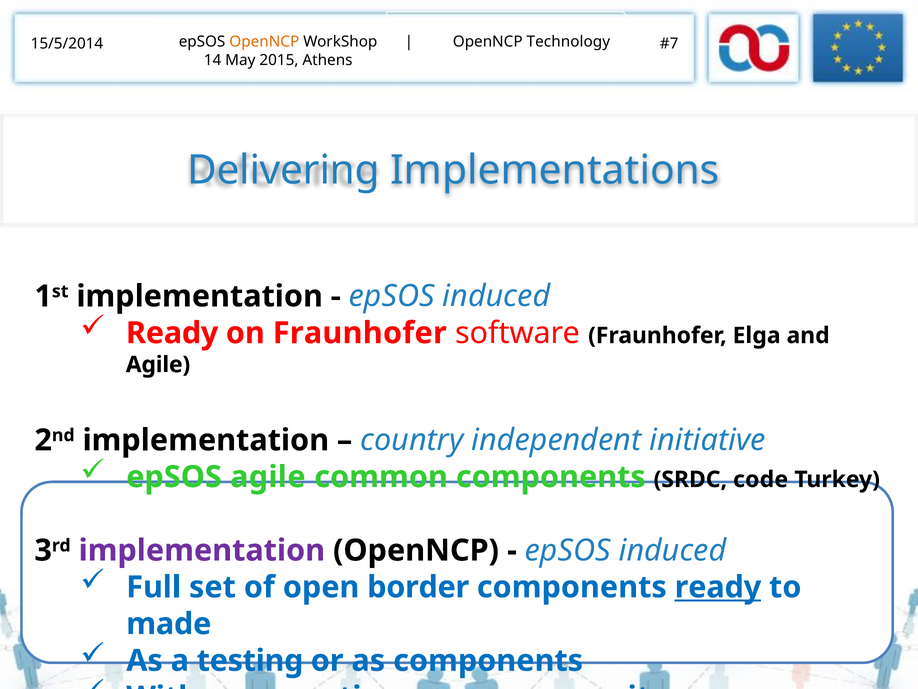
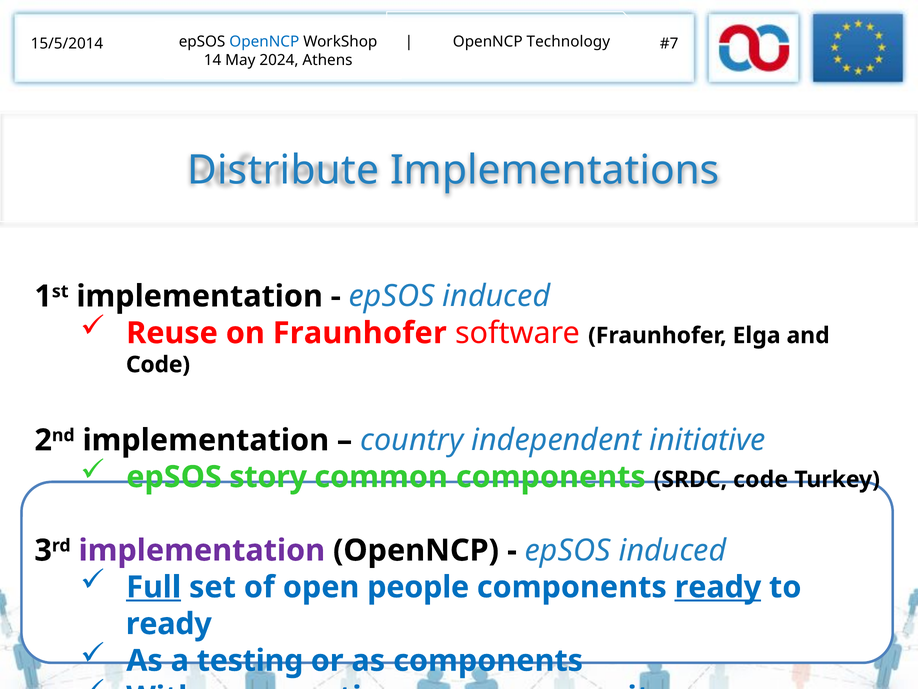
OpenNCP at (264, 42) colour: orange -> blue
2015: 2015 -> 2024
Delivering: Delivering -> Distribute
Ready at (172, 333): Ready -> Reuse
Agile at (158, 364): Agile -> Code
epSOS agile: agile -> story
Full underline: none -> present
border: border -> people
made at (169, 624): made -> ready
